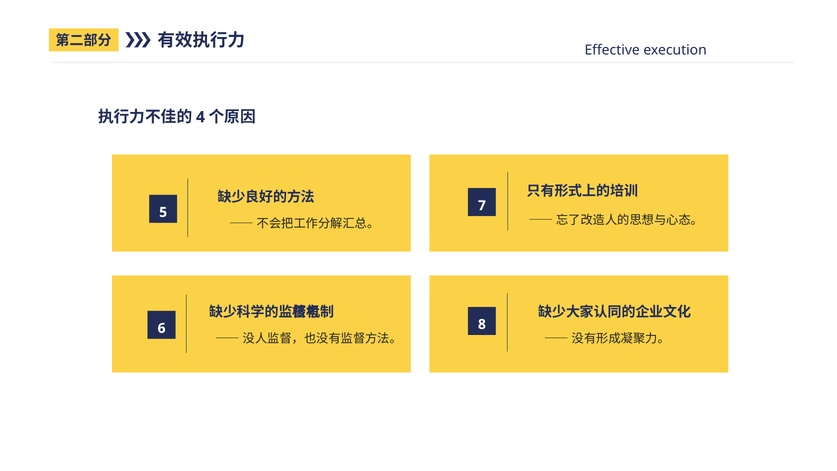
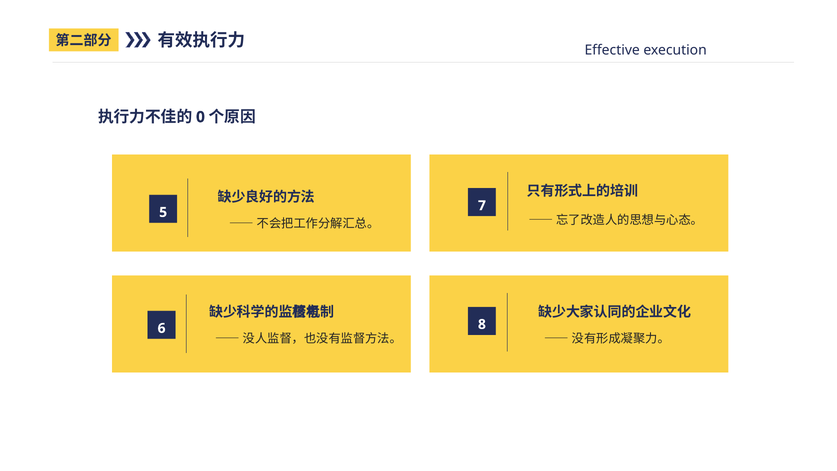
4: 4 -> 0
